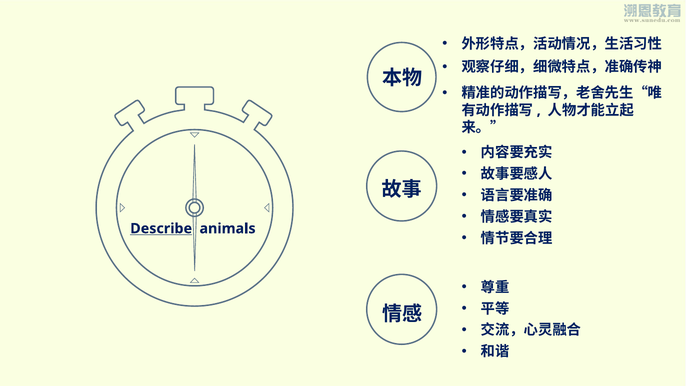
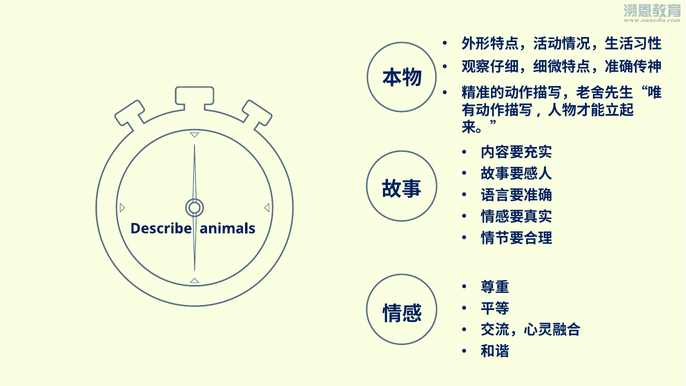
Describe underline: present -> none
